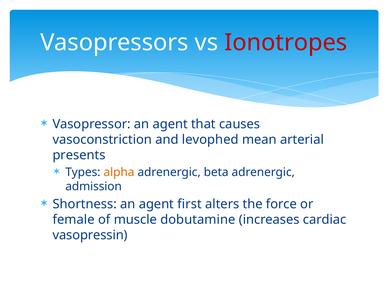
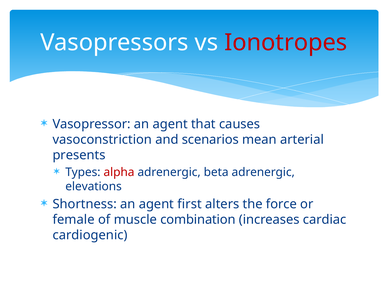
levophed: levophed -> scenarios
alpha colour: orange -> red
admission: admission -> elevations
dobutamine: dobutamine -> combination
vasopressin: vasopressin -> cardiogenic
